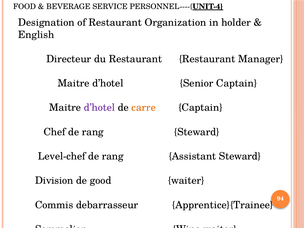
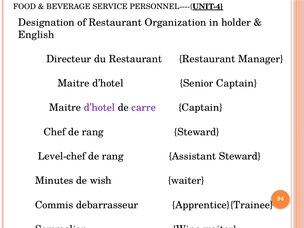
carre colour: orange -> purple
Division: Division -> Minutes
good: good -> wish
